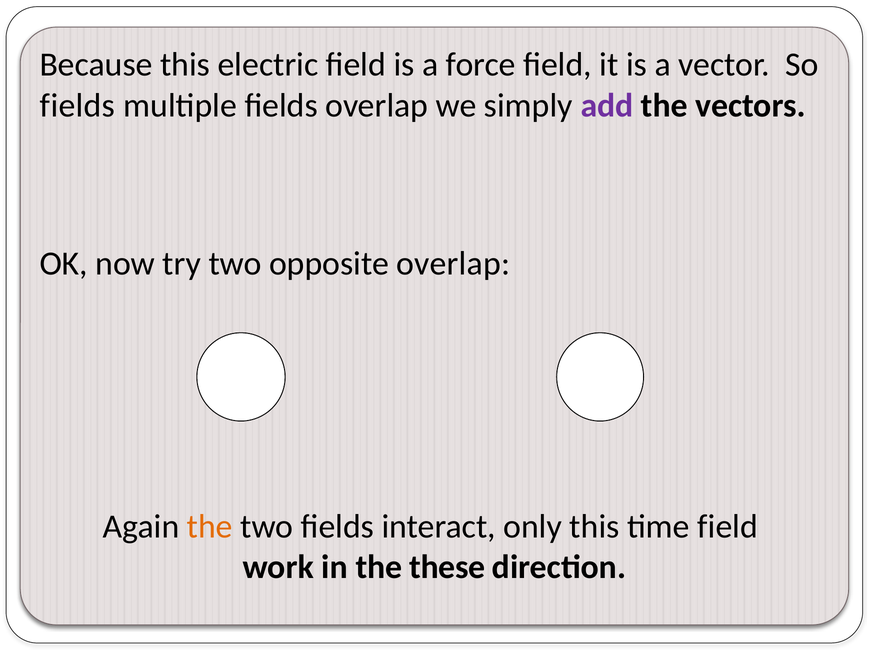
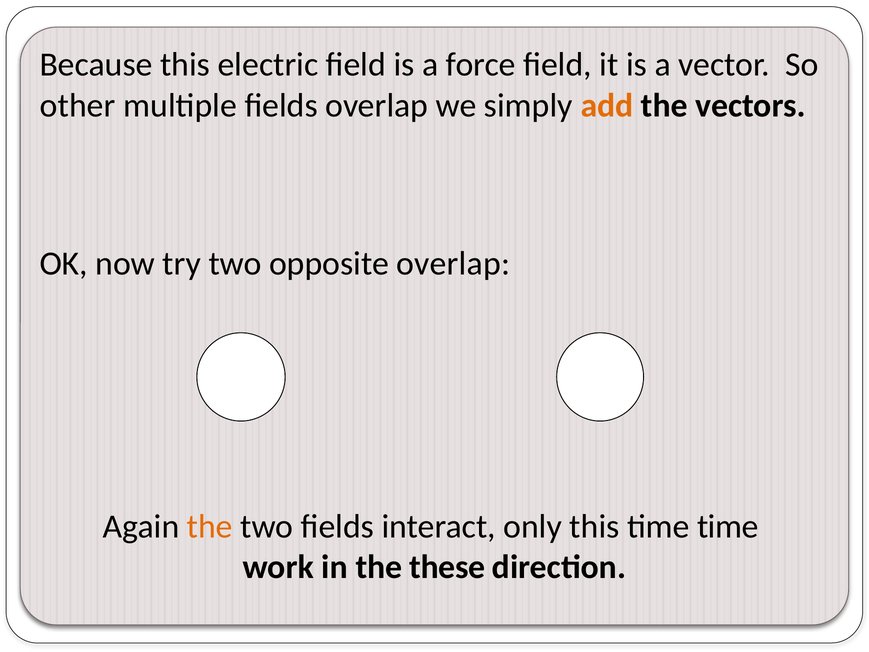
fields at (78, 105): fields -> other
add colour: purple -> orange
time field: field -> time
